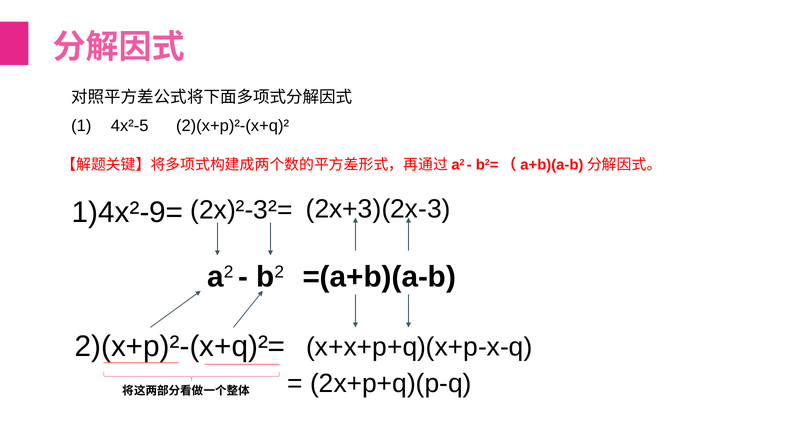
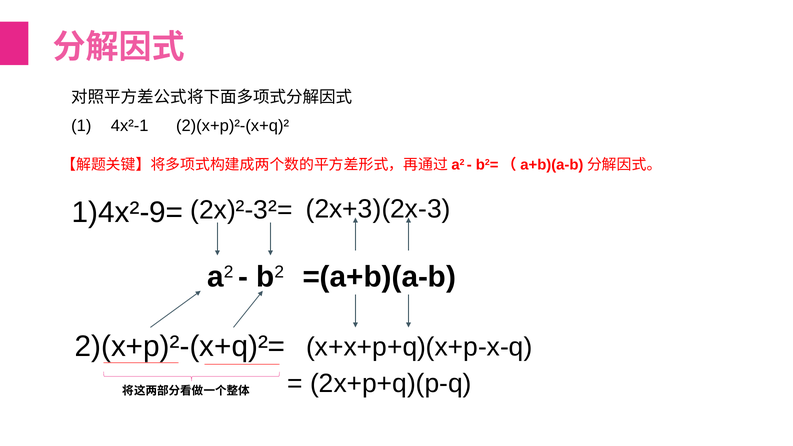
4x²-5: 4x²-5 -> 4x²-1
